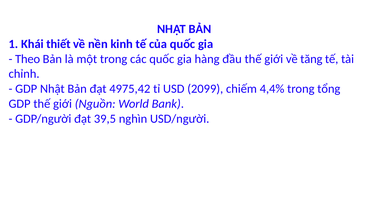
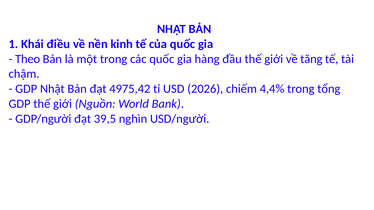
thiết: thiết -> điều
chỉnh: chỉnh -> chậm
2099: 2099 -> 2026
